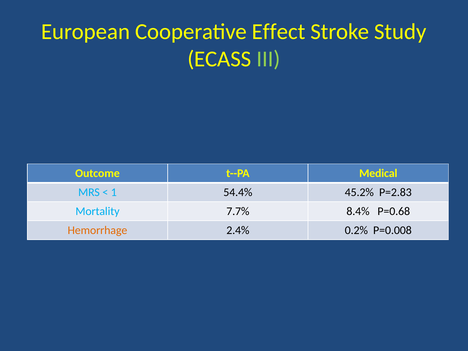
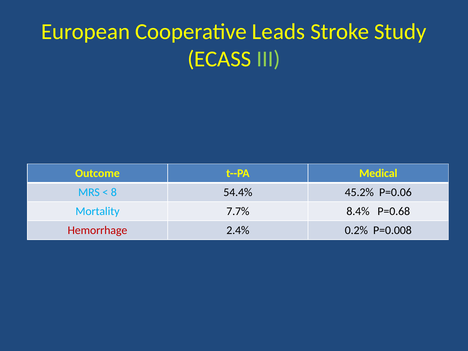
Effect: Effect -> Leads
1: 1 -> 8
P=2.83: P=2.83 -> P=0.06
Hemorrhage colour: orange -> red
